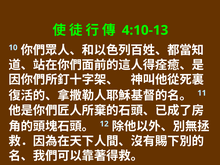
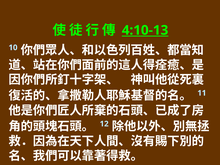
4:10-13 underline: none -> present
